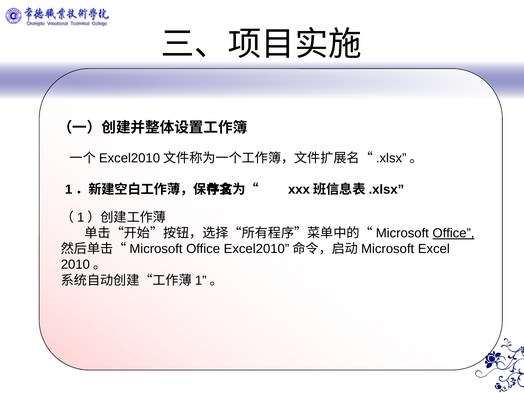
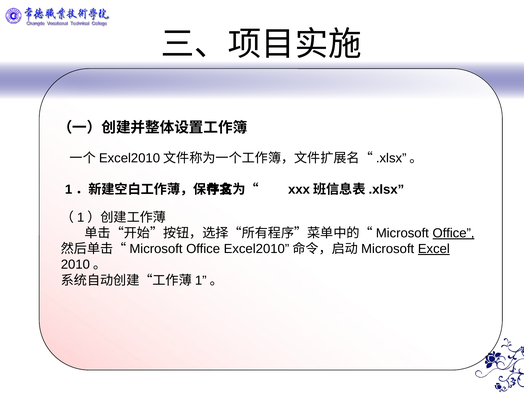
Excel underline: none -> present
